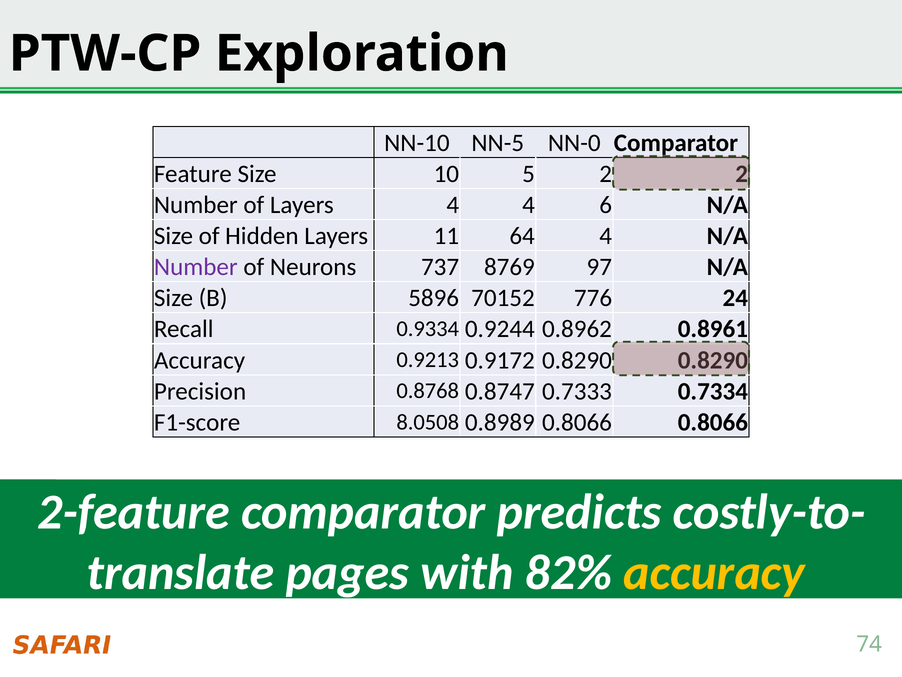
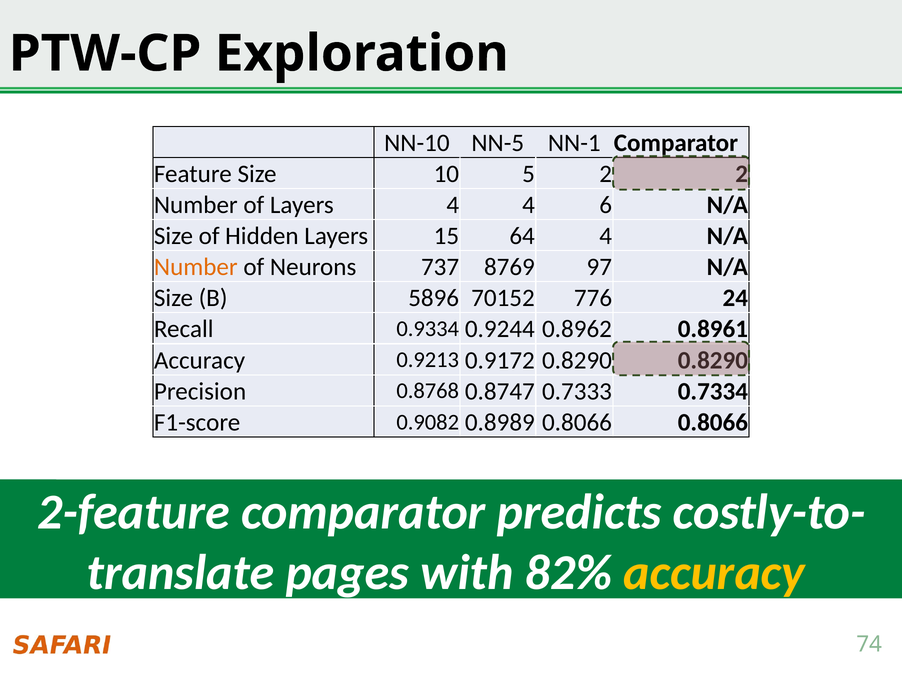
NN-0: NN-0 -> NN-1
11: 11 -> 15
Number at (196, 267) colour: purple -> orange
8.0508: 8.0508 -> 0.9082
